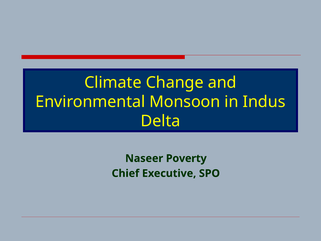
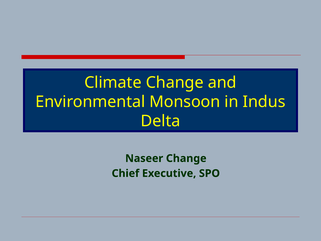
Naseer Poverty: Poverty -> Change
